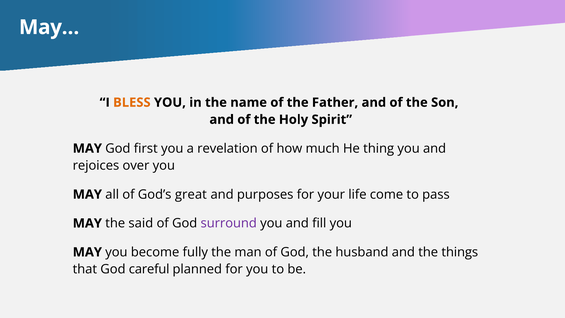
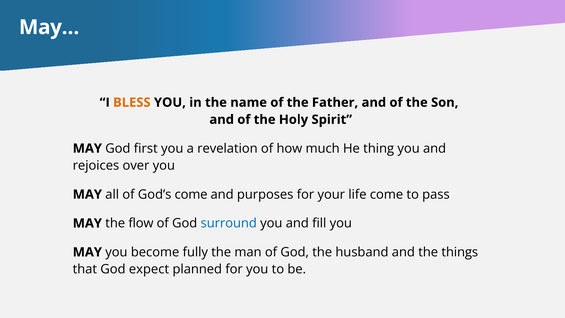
God’s great: great -> come
said: said -> flow
surround colour: purple -> blue
careful: careful -> expect
